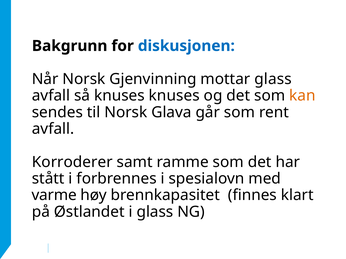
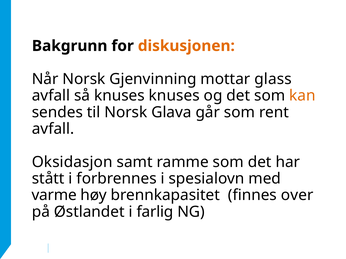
diskusjonen colour: blue -> orange
Korroderer: Korroderer -> Oksidasjon
klart: klart -> over
i glass: glass -> farlig
